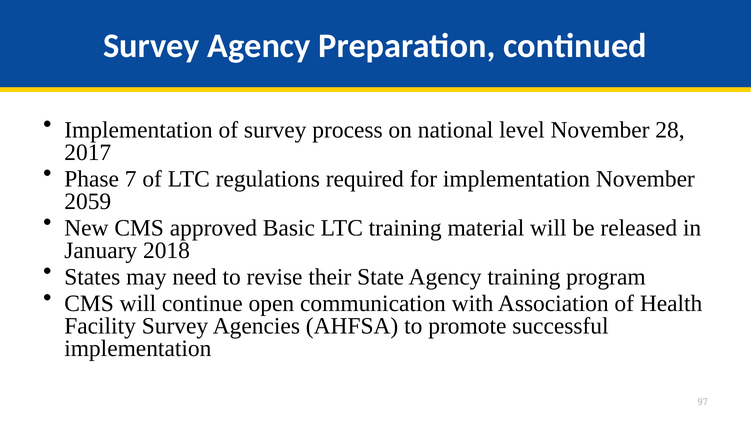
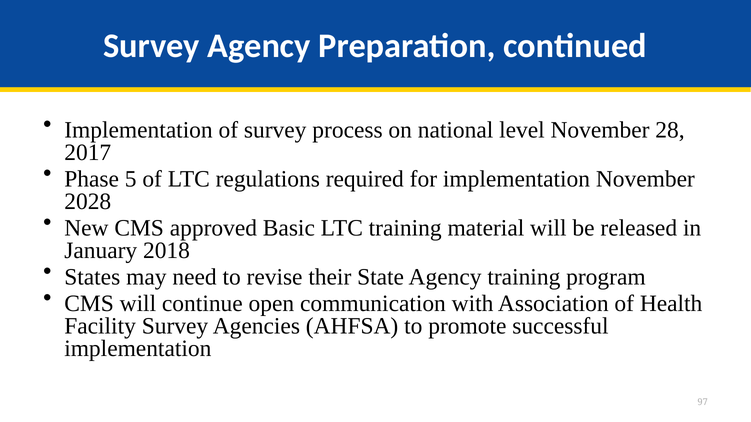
7: 7 -> 5
2059: 2059 -> 2028
